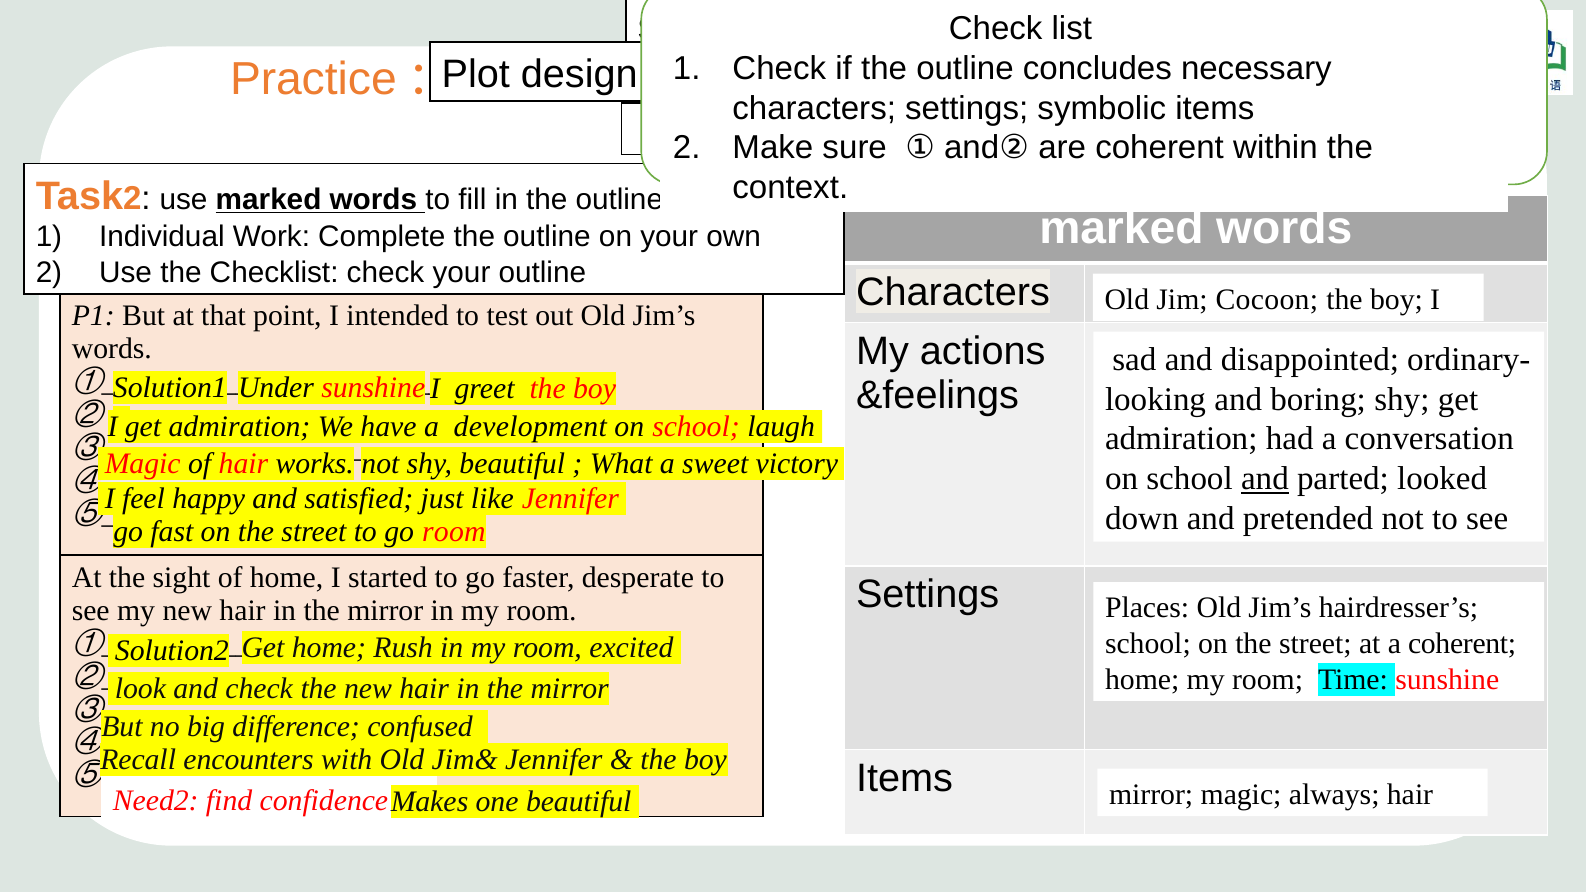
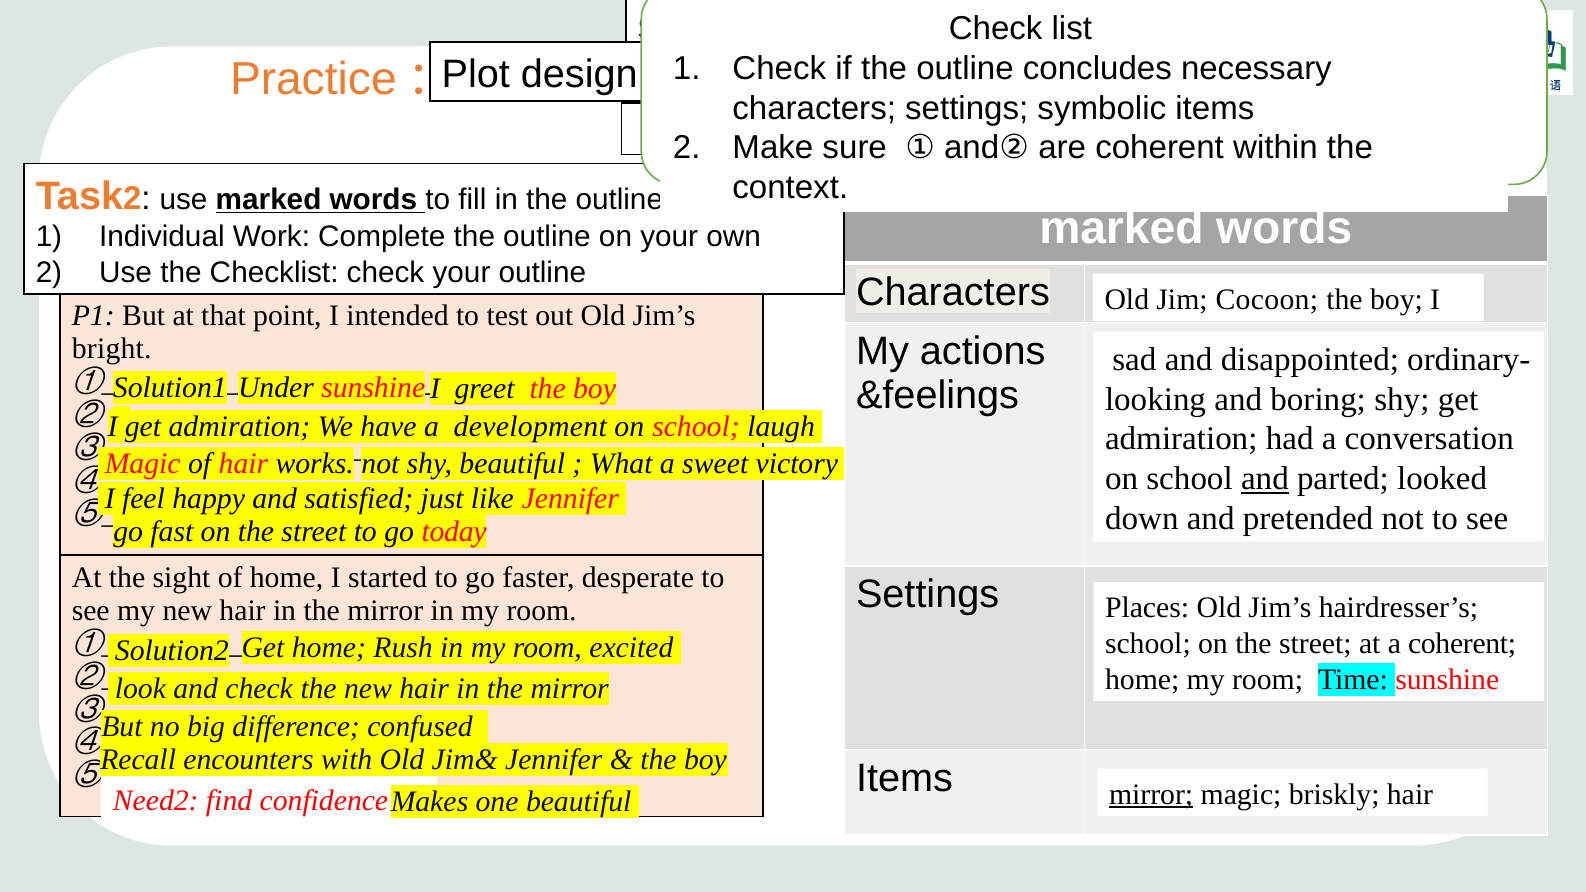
words at (112, 349): words -> bright
room at (454, 532): room -> today
mirror at (1151, 795) underline: none -> present
always: always -> briskly
